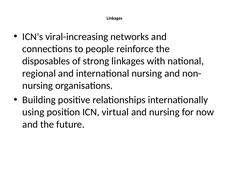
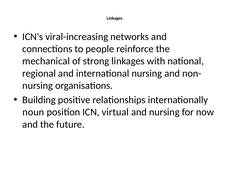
disposables: disposables -> mechanical
using: using -> noun
